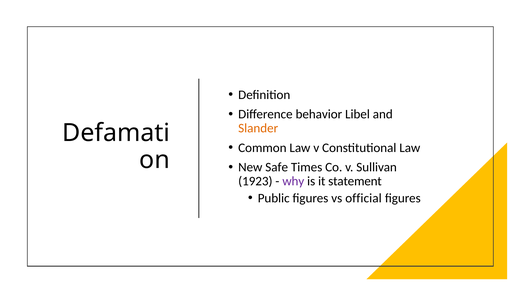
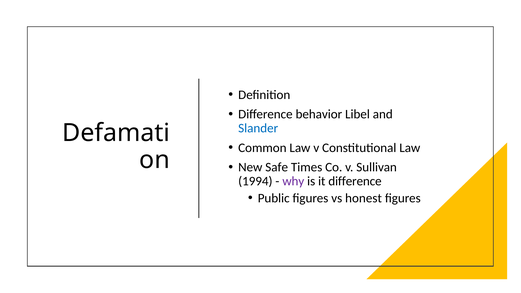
Slander colour: orange -> blue
1923: 1923 -> 1994
it statement: statement -> difference
official: official -> honest
